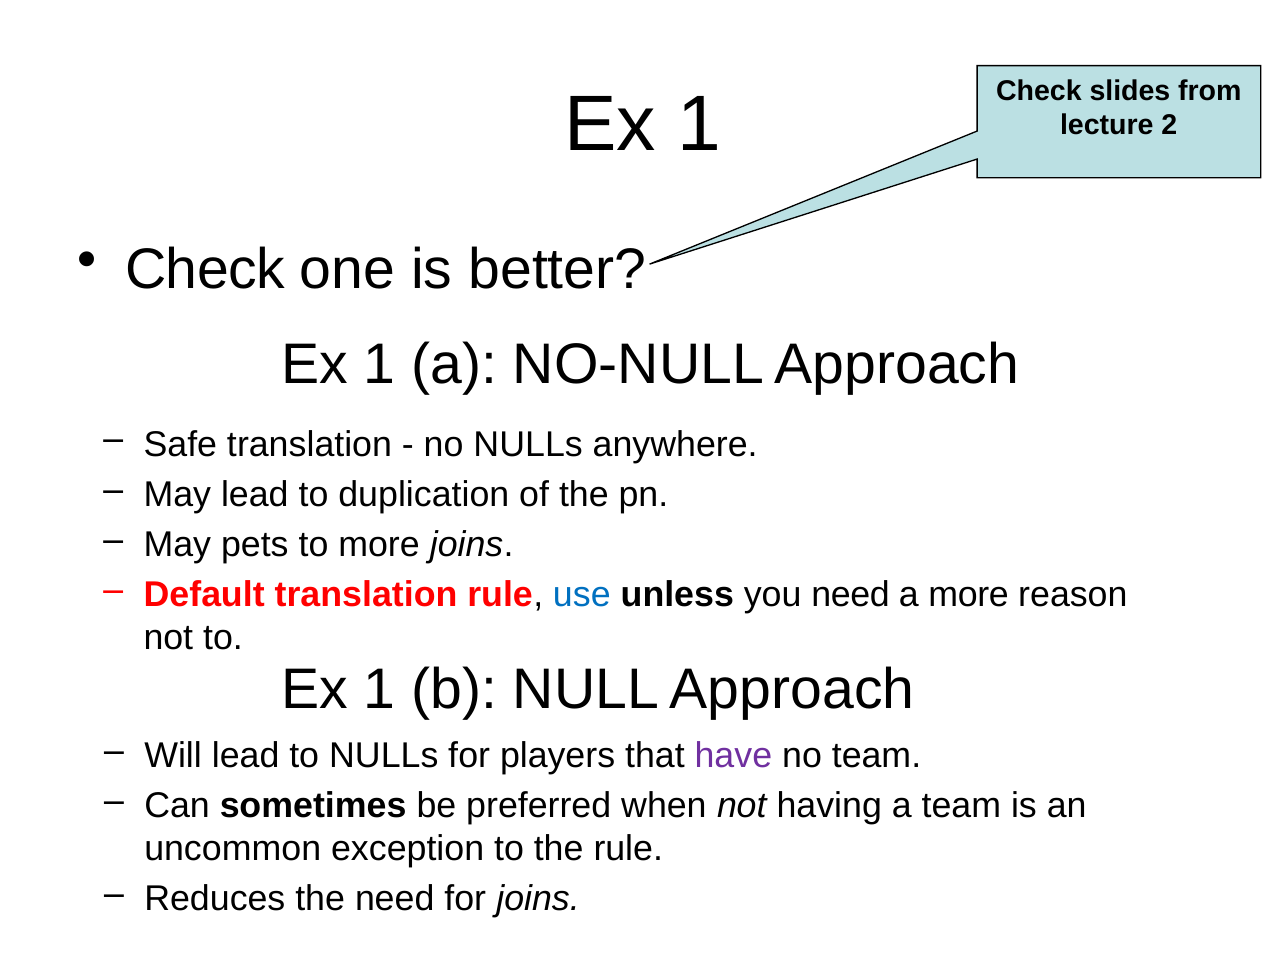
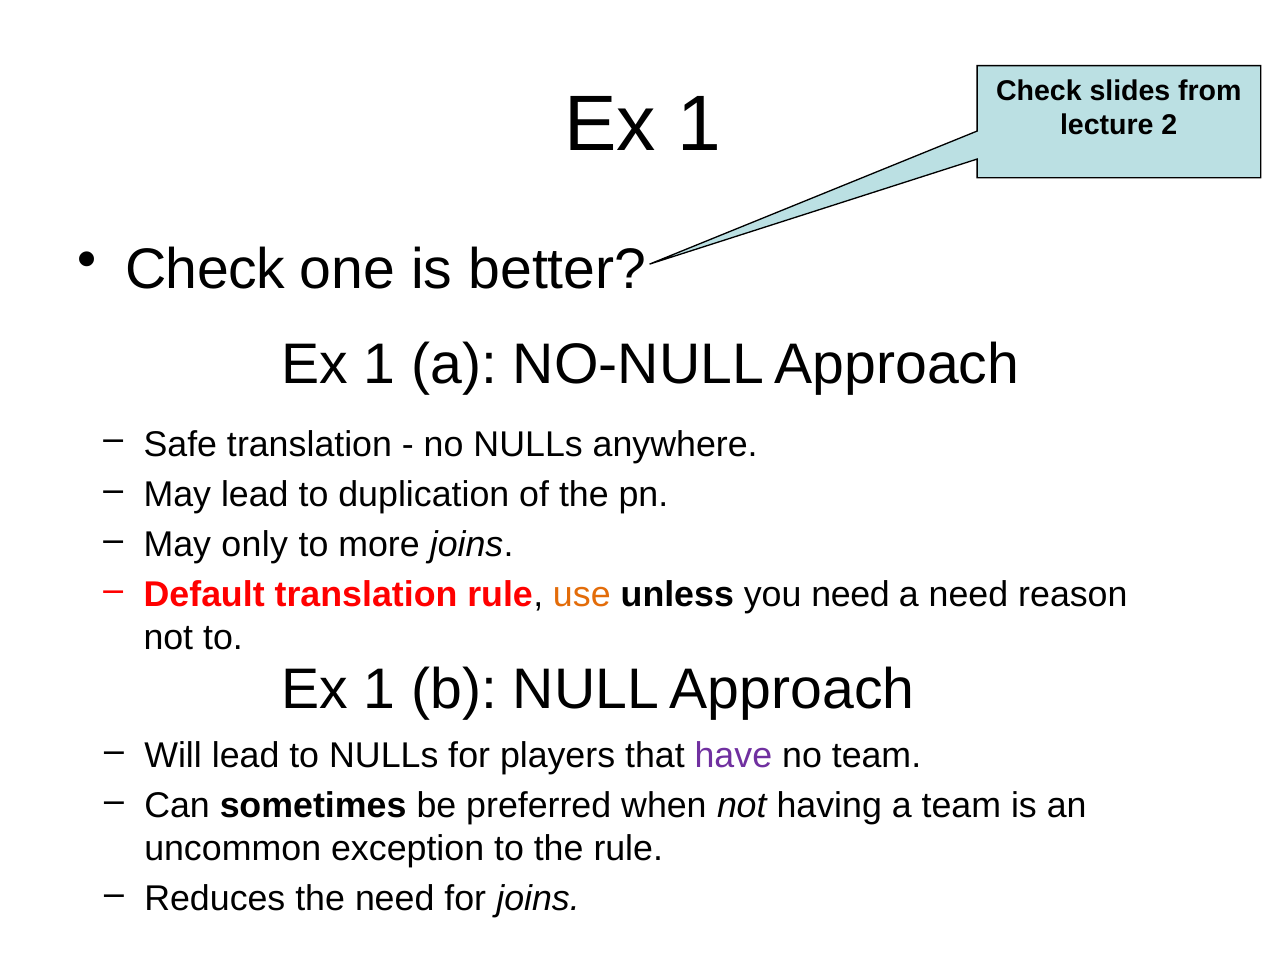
pets: pets -> only
use colour: blue -> orange
a more: more -> need
